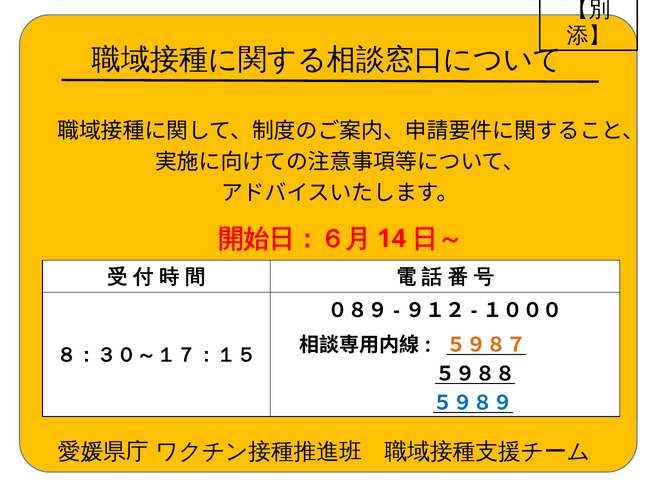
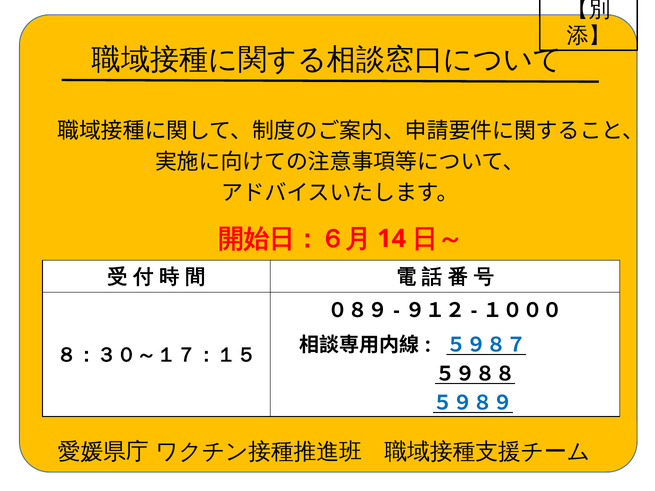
５９８７ colour: orange -> blue
